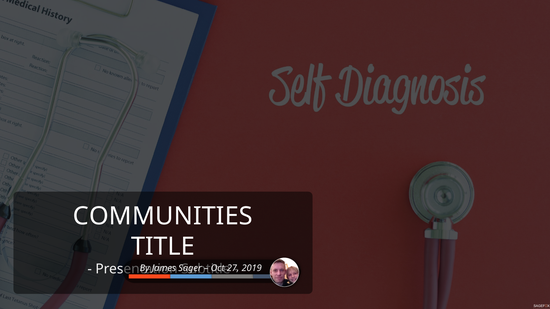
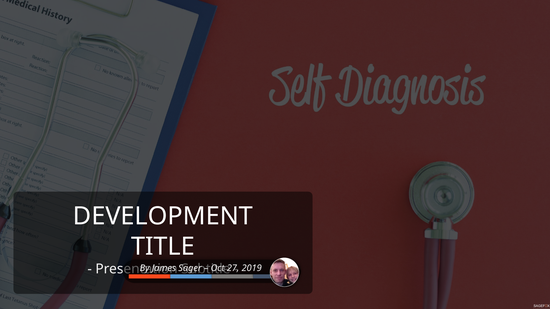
COMMUNITIES: COMMUNITIES -> DEVELOPMENT
